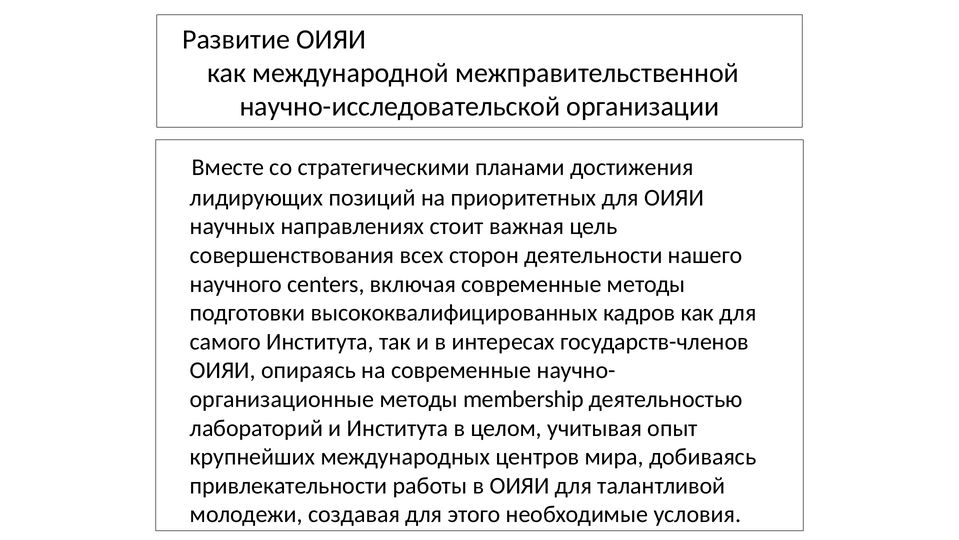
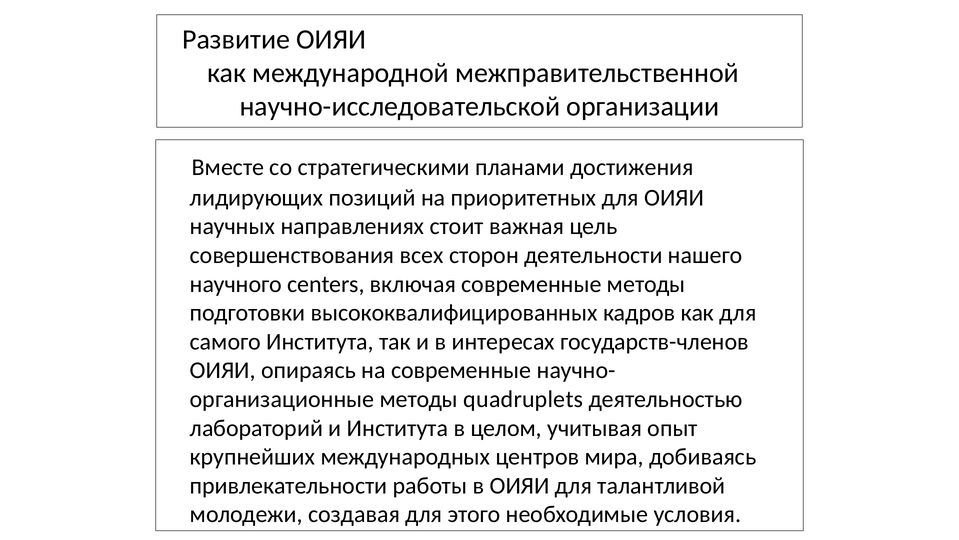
membership: membership -> quadruplets
